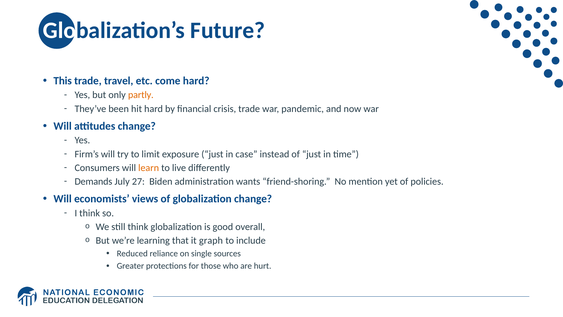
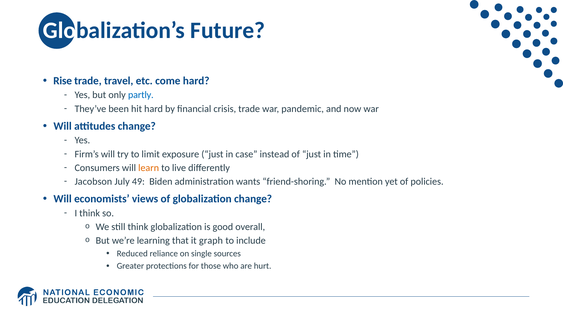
This: This -> Rise
partly colour: orange -> blue
Demands: Demands -> Jacobson
27: 27 -> 49
